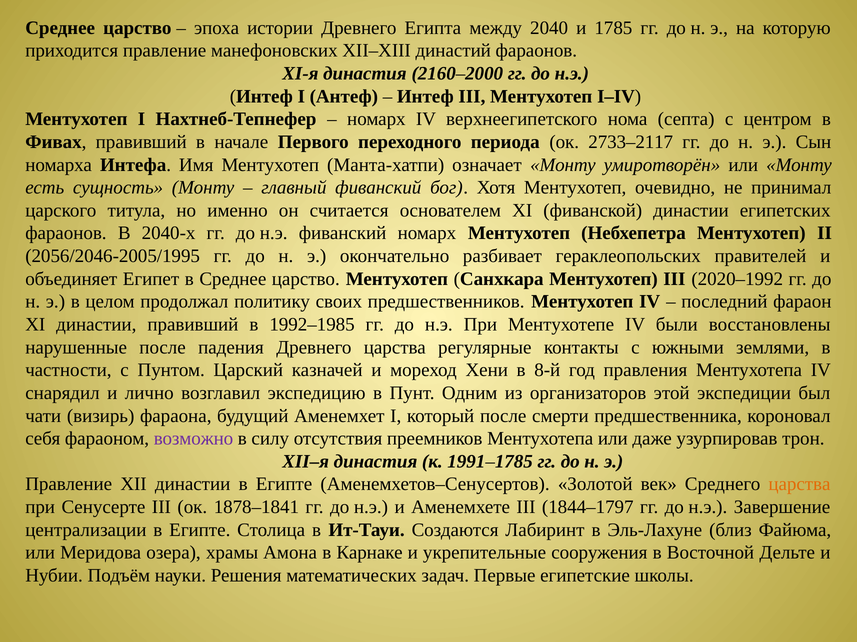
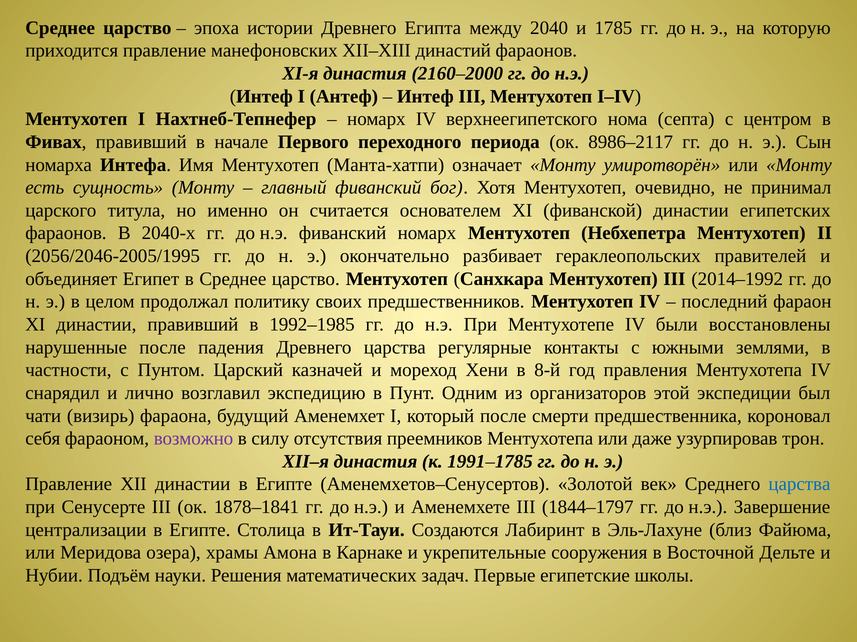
2733–2117: 2733–2117 -> 8986–2117
2020–1992: 2020–1992 -> 2014–1992
царства at (799, 485) colour: orange -> blue
